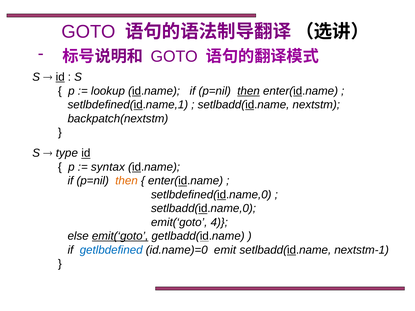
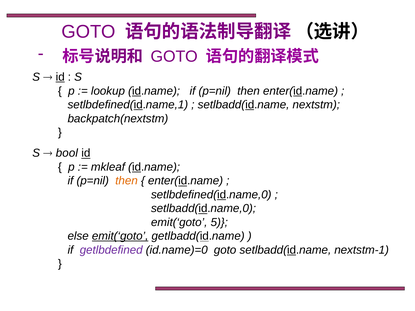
then at (249, 91) underline: present -> none
type: type -> bool
syntax: syntax -> mkleaf
4: 4 -> 5
getlbdefined colour: blue -> purple
id.name)=0 emit: emit -> goto
